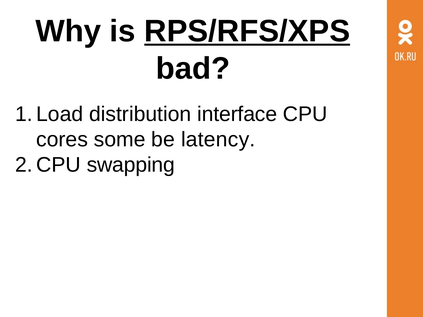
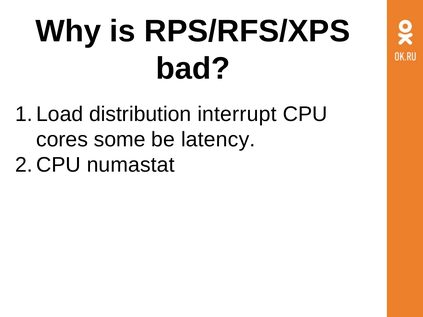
RPS/RFS/XPS underline: present -> none
interface: interface -> interrupt
swapping: swapping -> numastat
